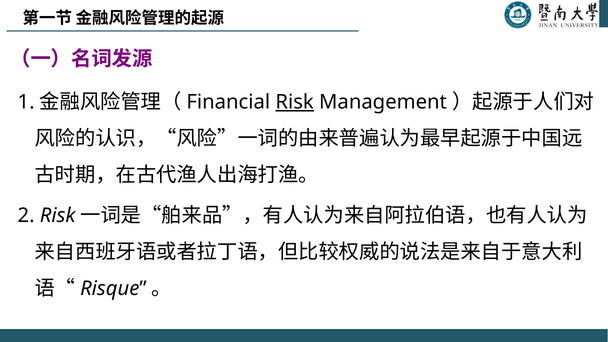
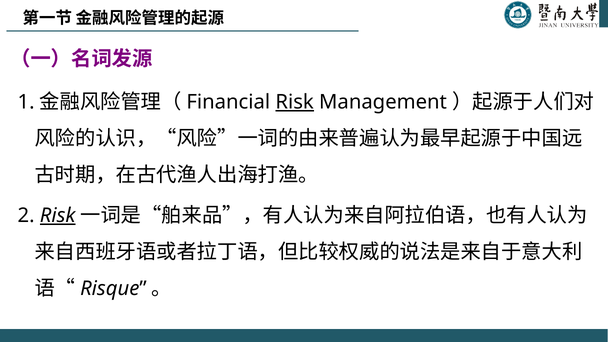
Risk at (58, 216) underline: none -> present
